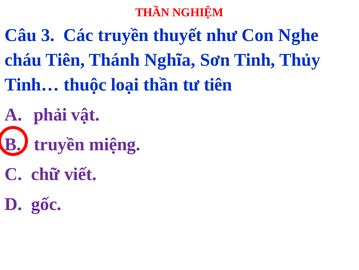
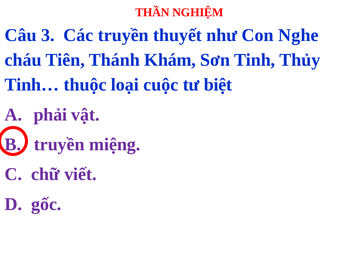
Nghĩa: Nghĩa -> Khám
loại thần: thần -> cuộc
tư tiên: tiên -> biệt
